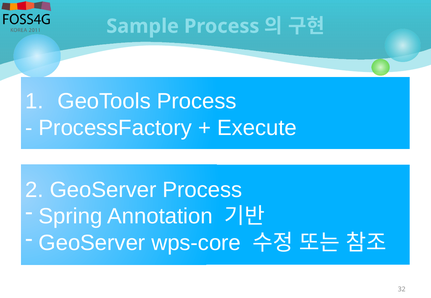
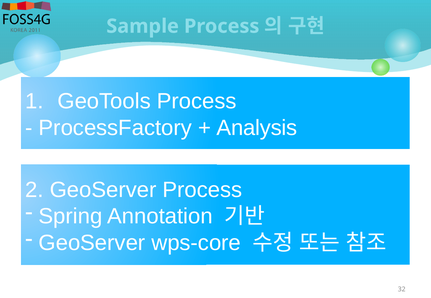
Execute: Execute -> Analysis
